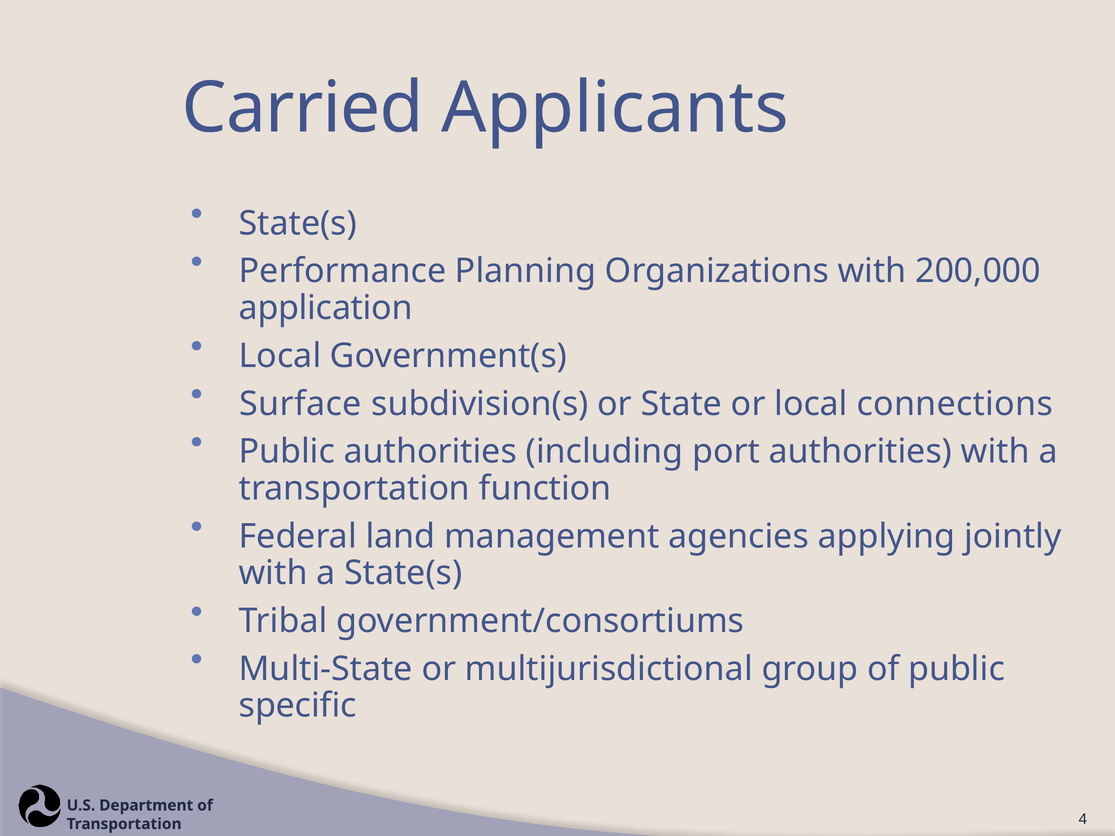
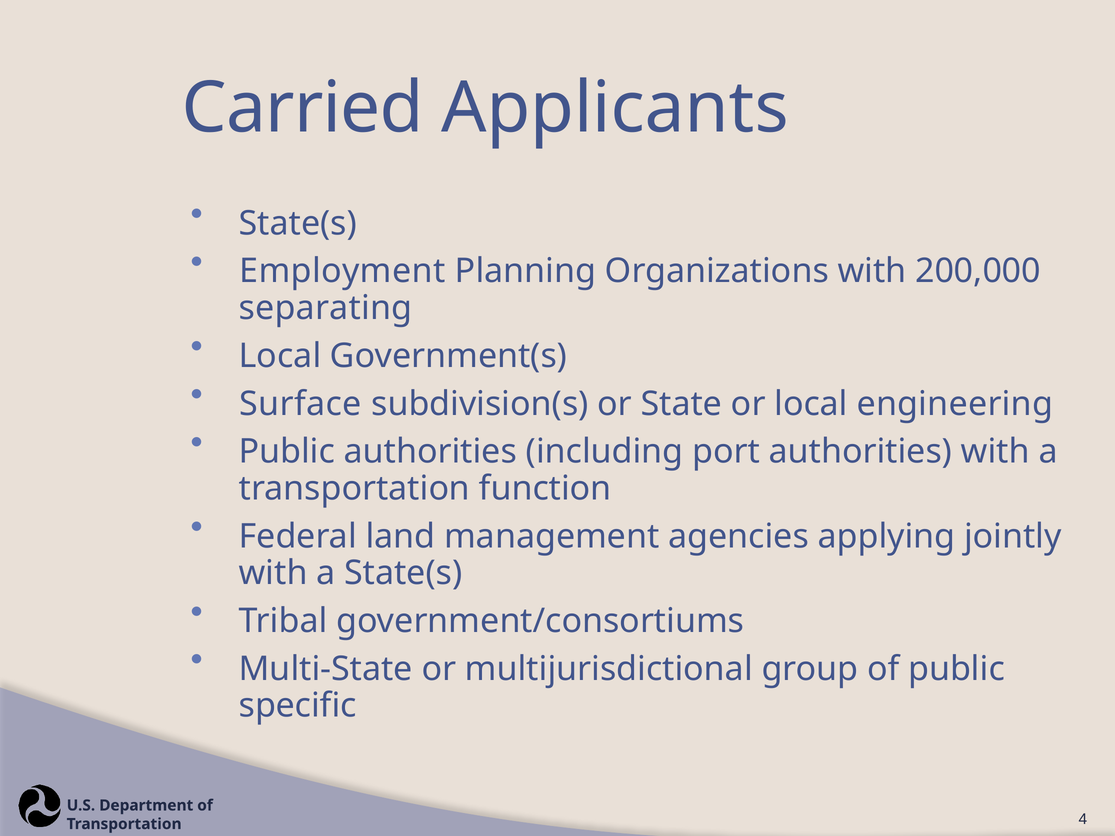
Performance: Performance -> Employment
application: application -> separating
connections: connections -> engineering
